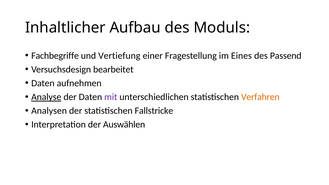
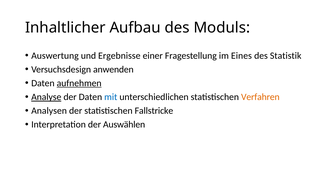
Fachbegriffe: Fachbegriffe -> Auswertung
Vertiefung: Vertiefung -> Ergebnisse
Passend: Passend -> Statistik
bearbeitet: bearbeitet -> anwenden
aufnehmen underline: none -> present
mit colour: purple -> blue
